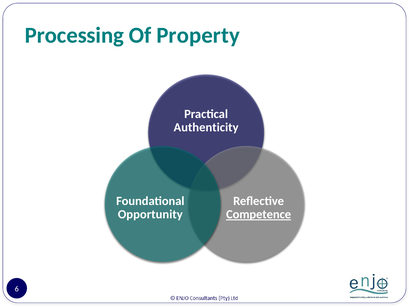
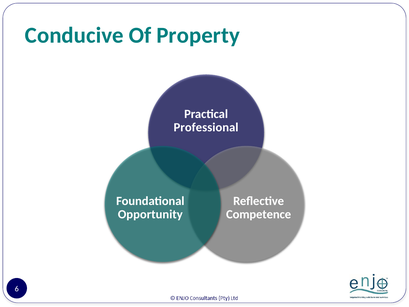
Processing: Processing -> Conducive
Authenticity: Authenticity -> Professional
Competence underline: present -> none
